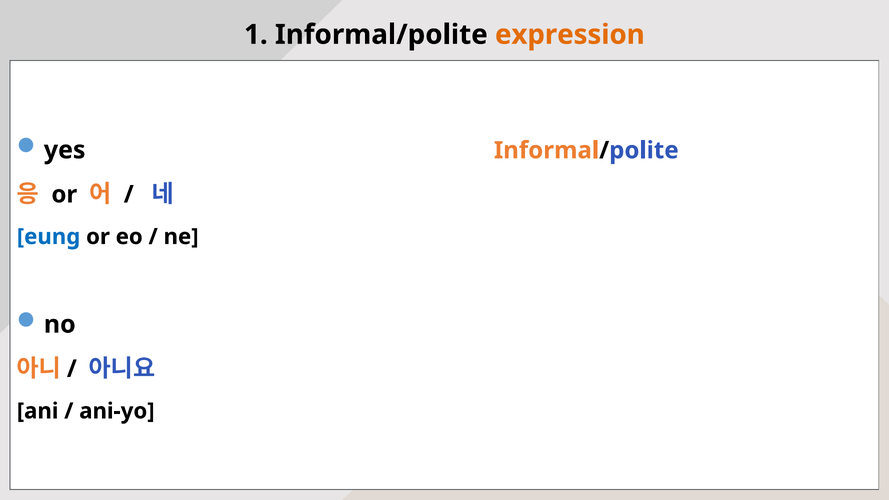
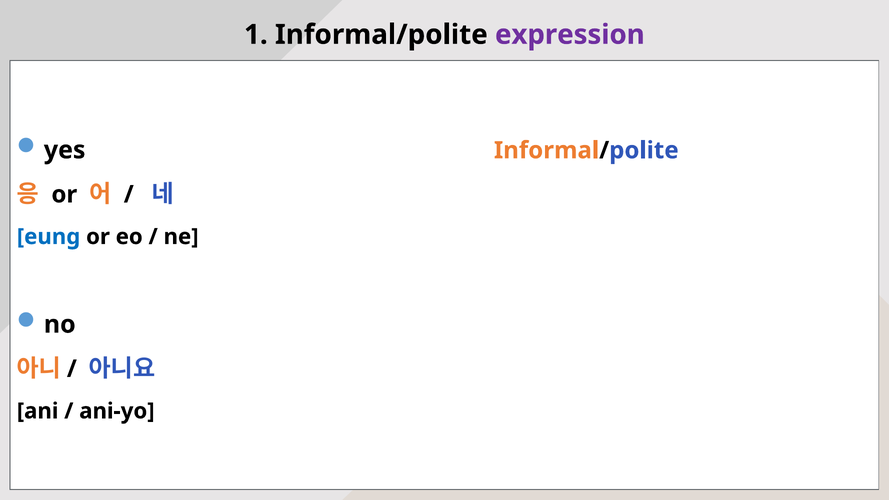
expression colour: orange -> purple
